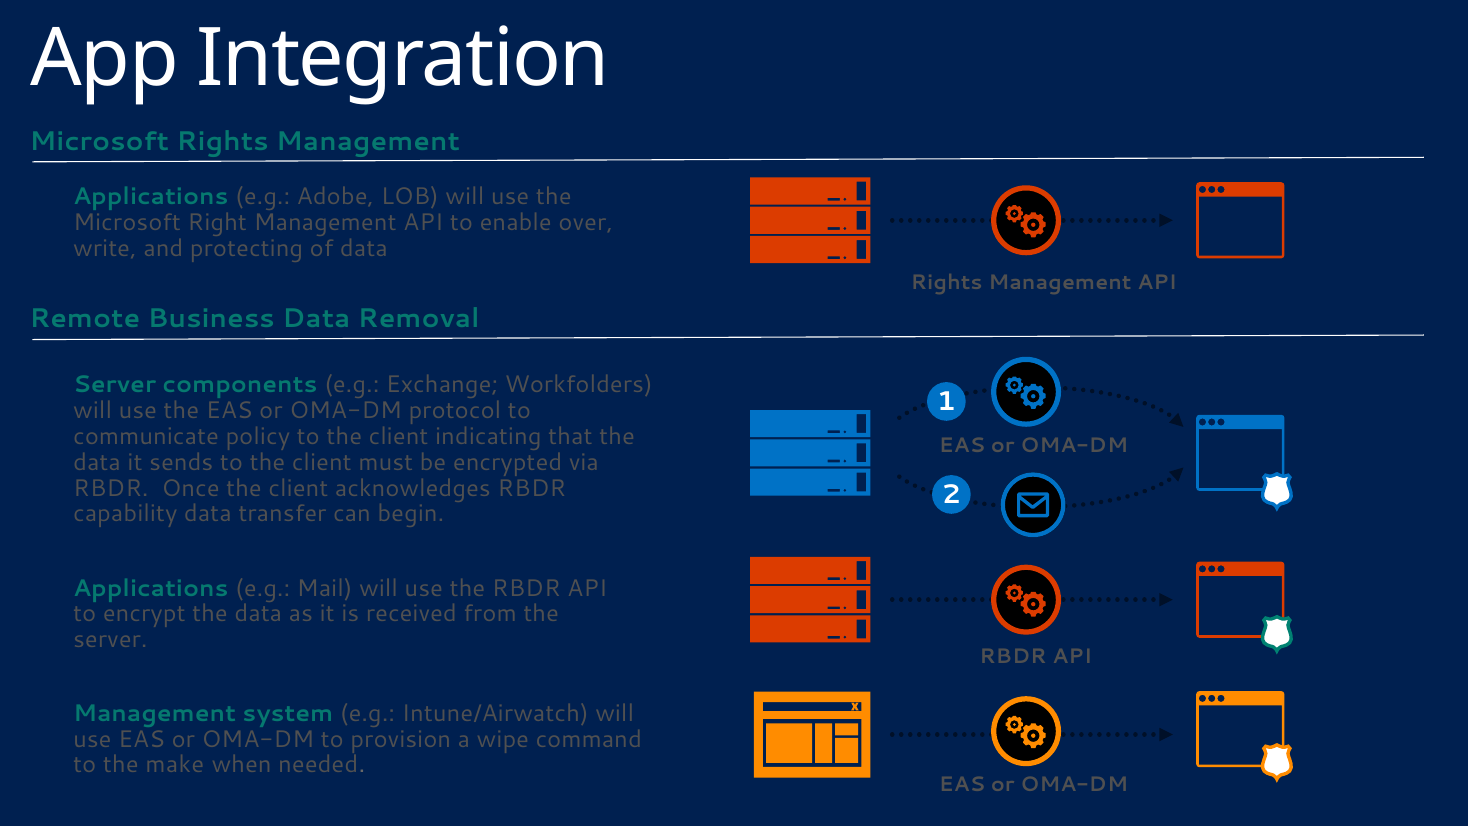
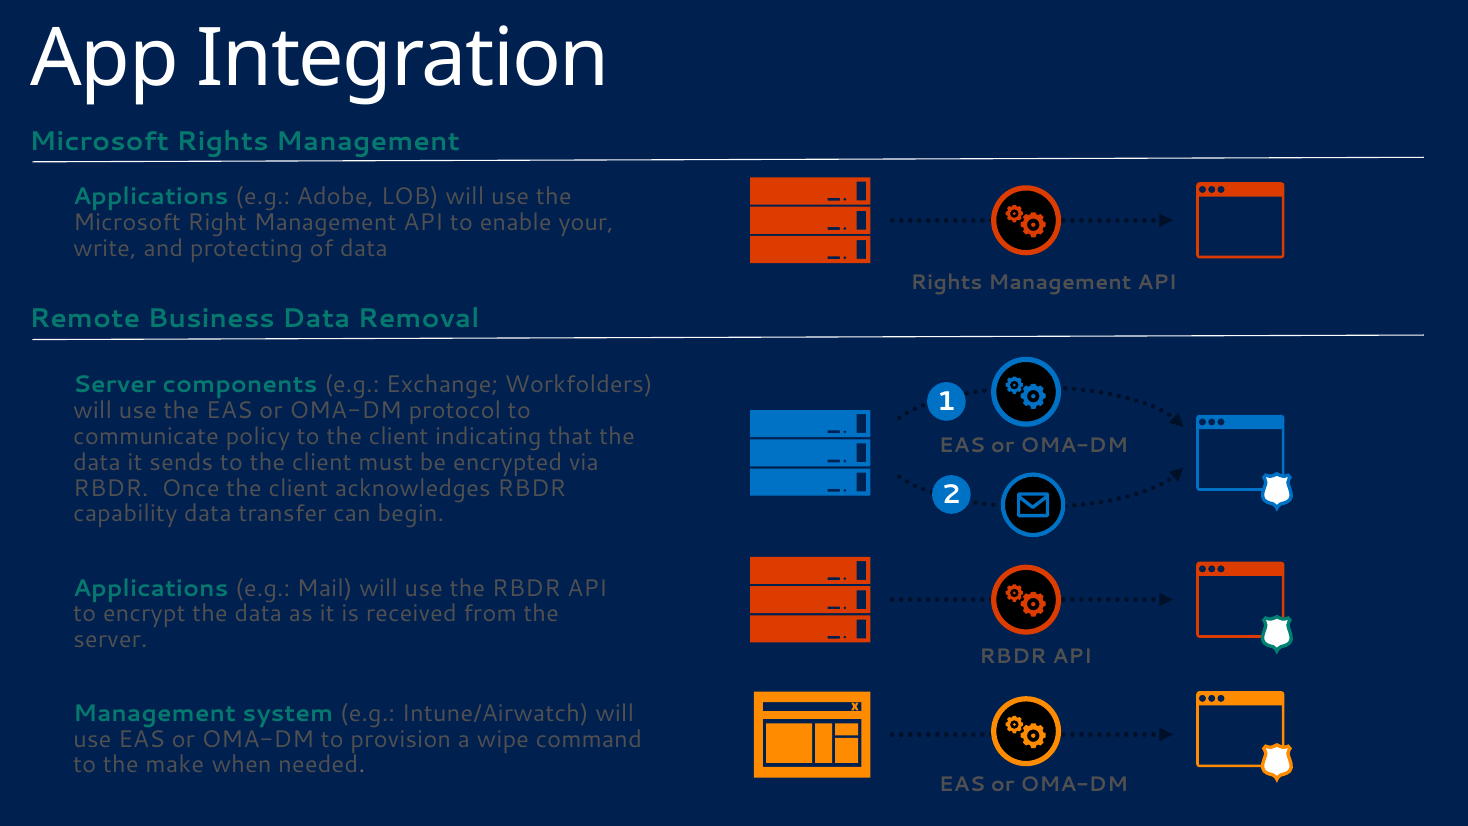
over: over -> your
